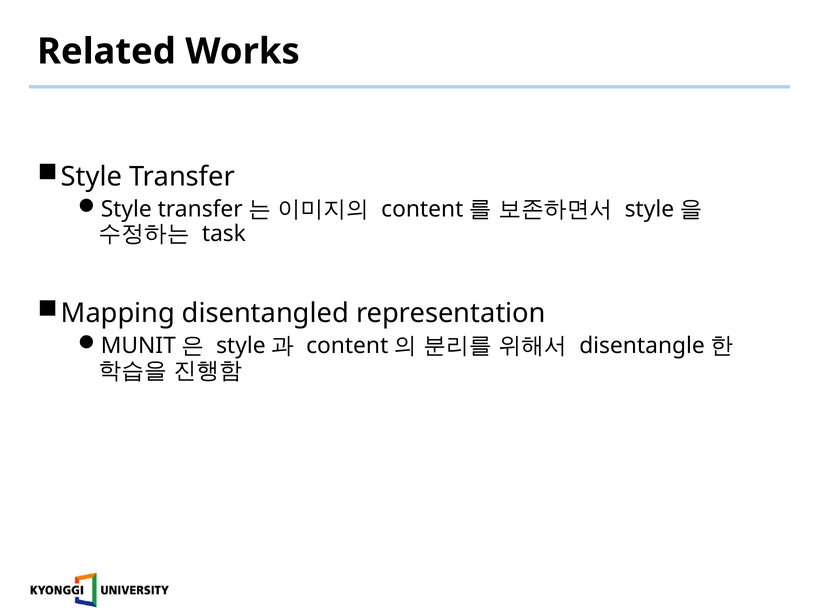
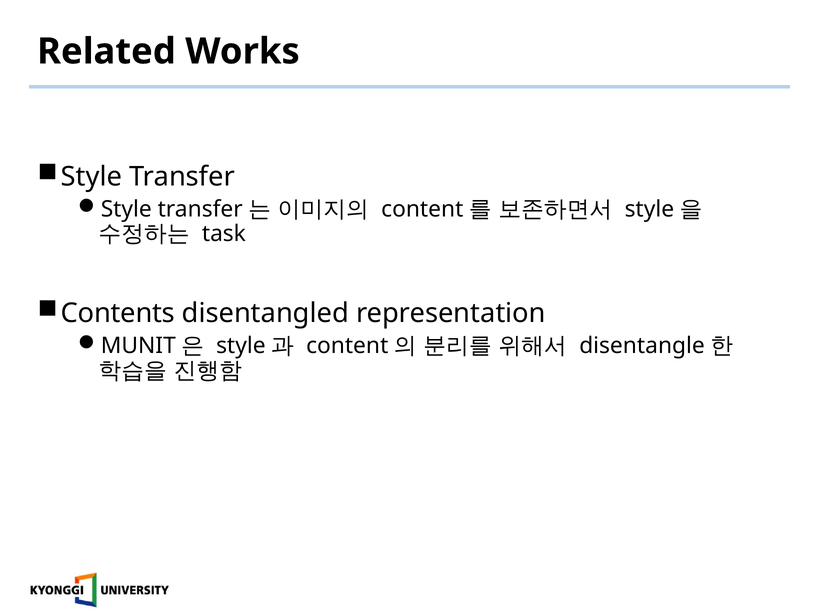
Mapping: Mapping -> Contents
